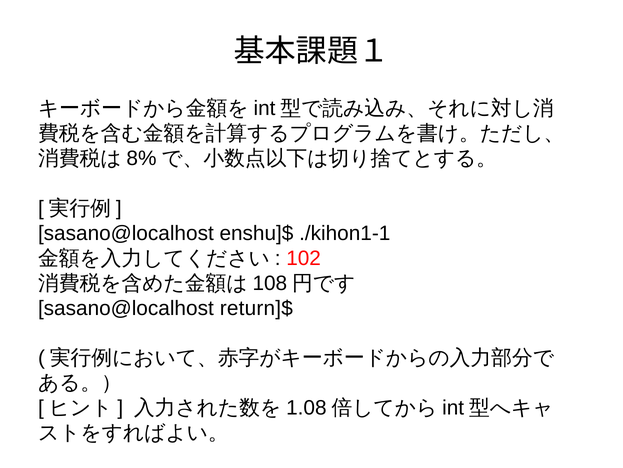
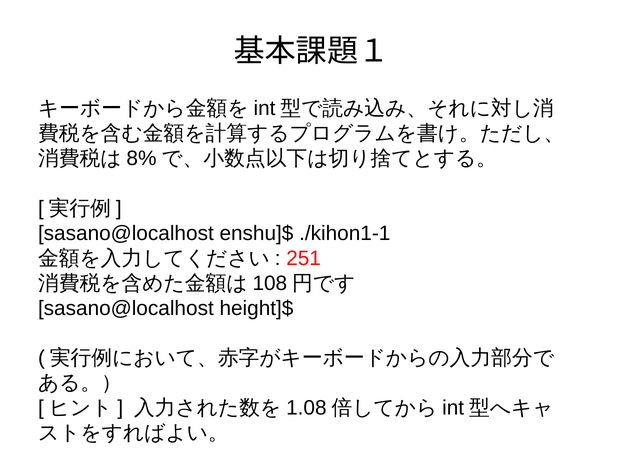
102: 102 -> 251
return]$: return]$ -> height]$
